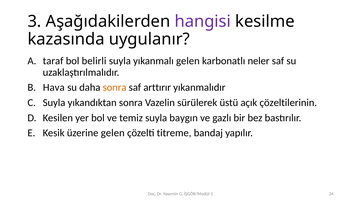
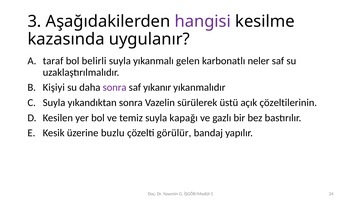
Hava: Hava -> Kişiyi
sonra at (115, 88) colour: orange -> purple
arttırır: arttırır -> yıkanır
baygın: baygın -> kapağı
üzerine gelen: gelen -> buzlu
titreme: titreme -> görülür
